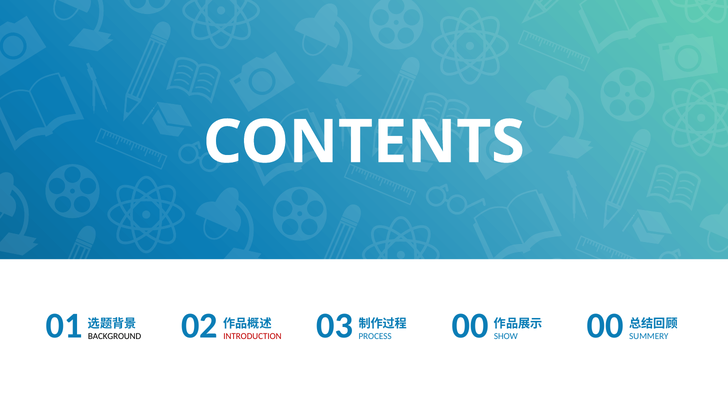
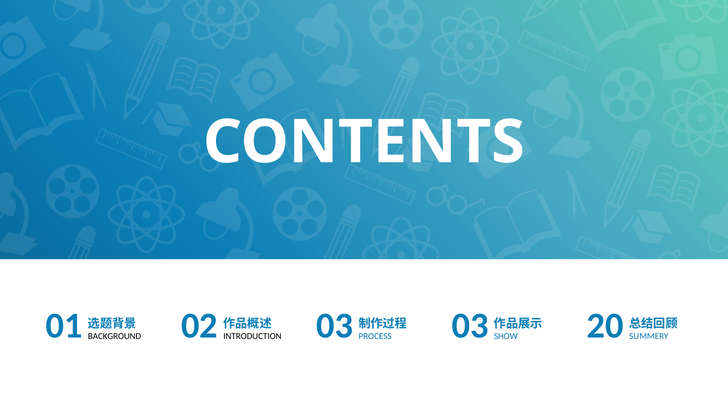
INTRODUCTION colour: red -> black
PROCESS 00: 00 -> 03
SHOW 00: 00 -> 20
